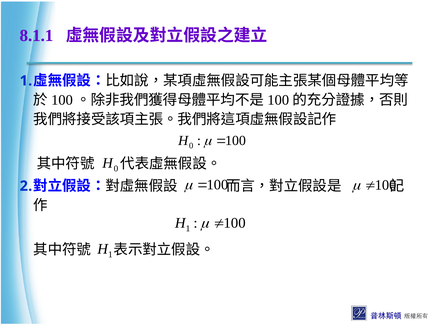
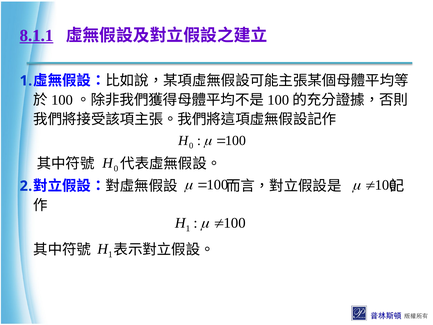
8.1.1 underline: none -> present
